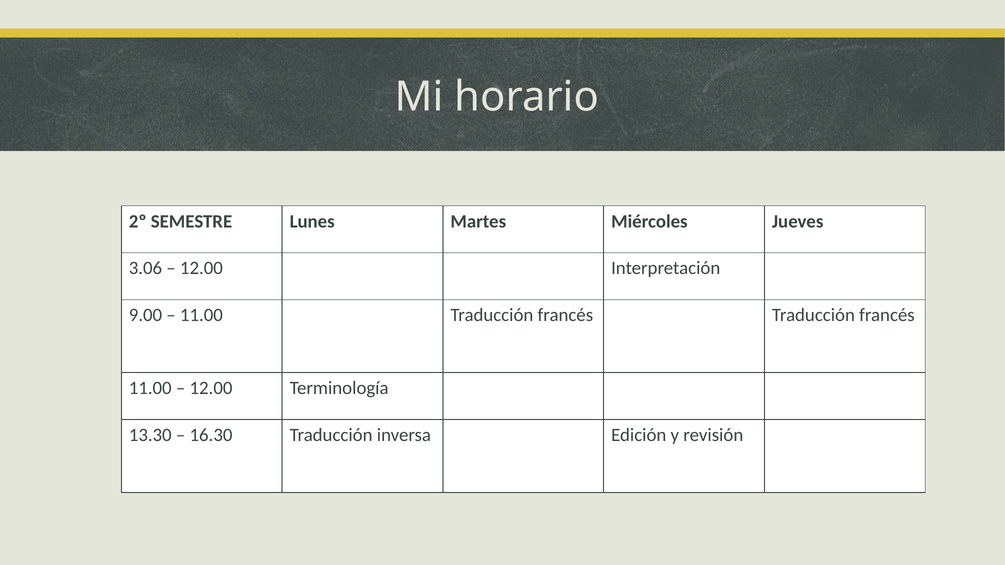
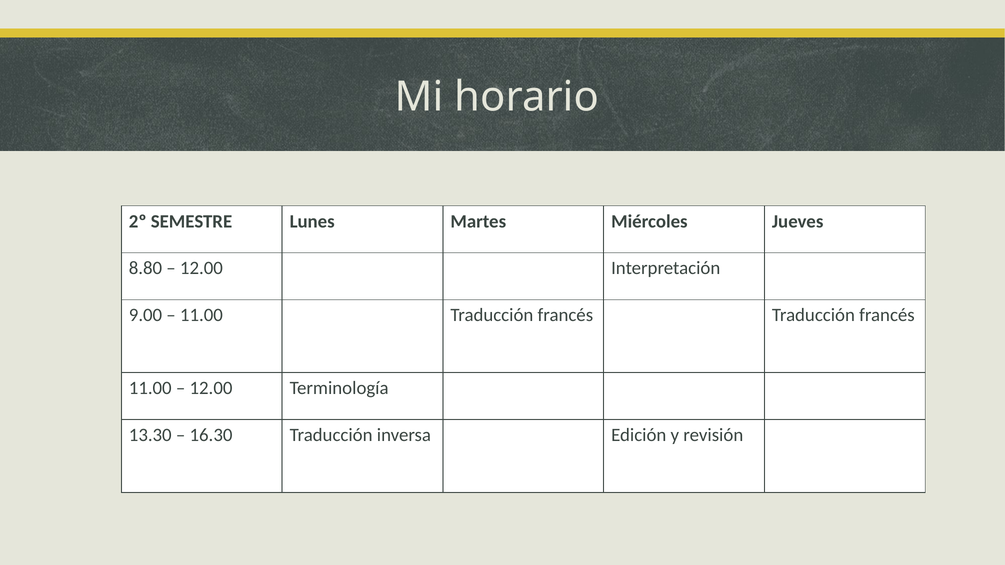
3.06: 3.06 -> 8.80
